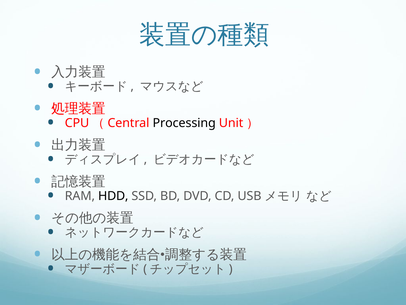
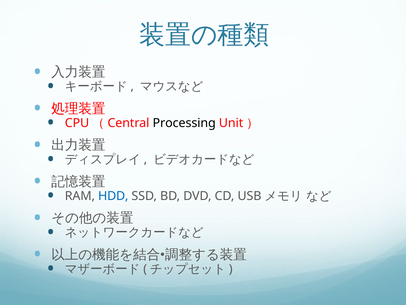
HDD colour: black -> blue
